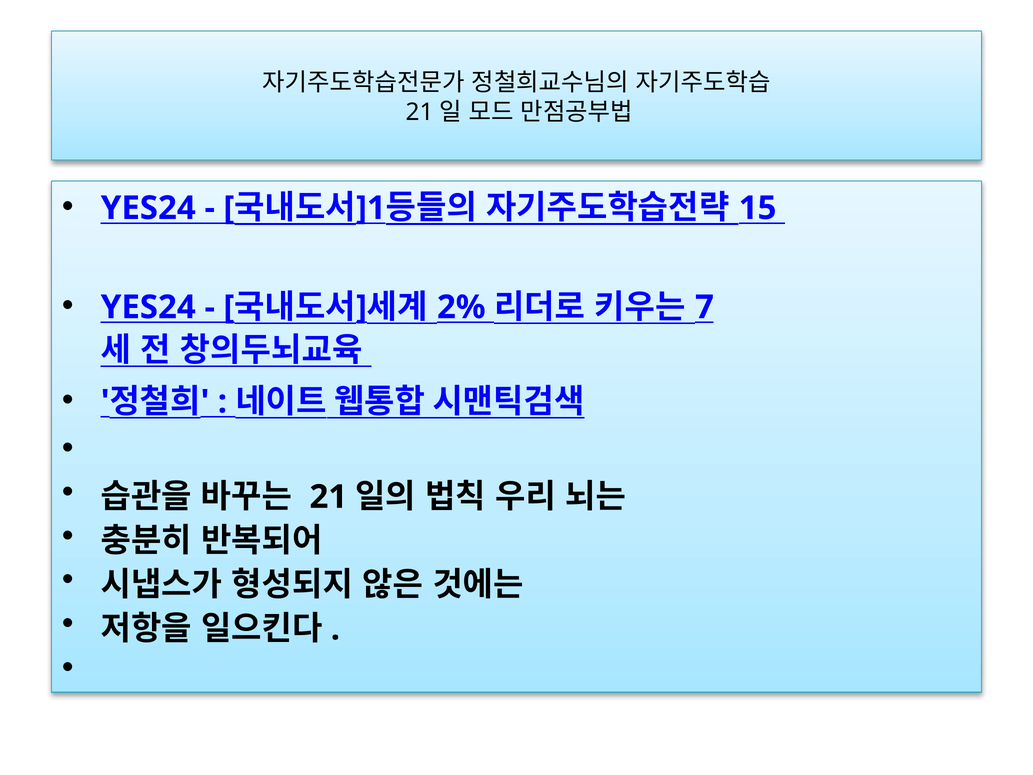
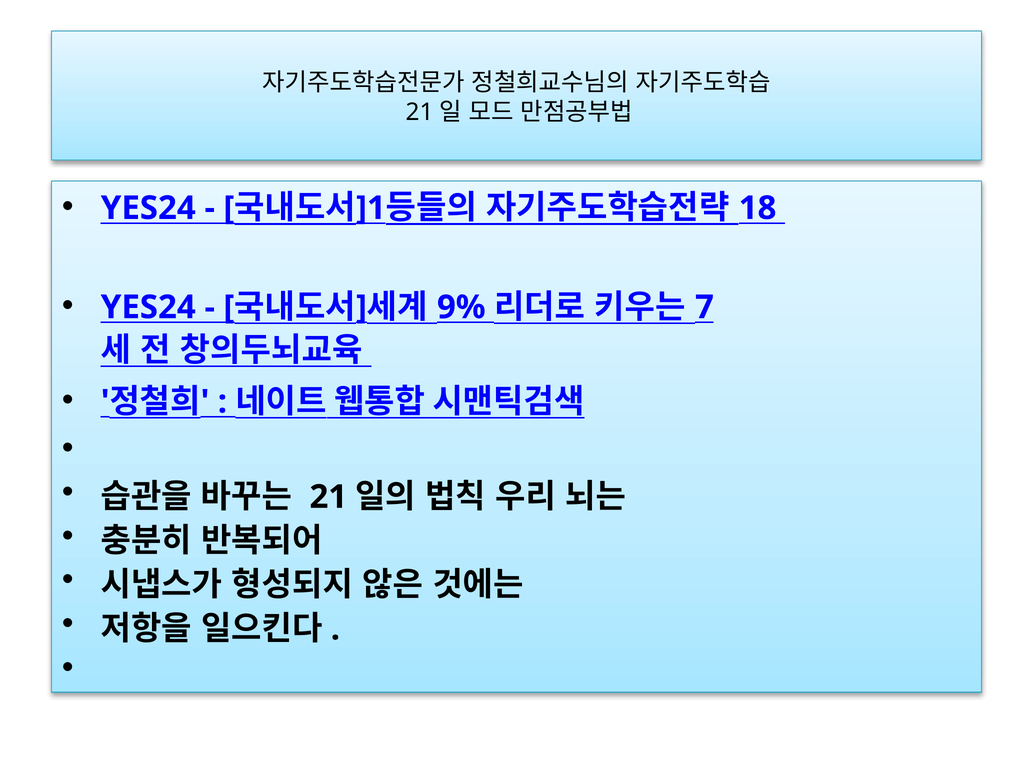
15: 15 -> 18
2%: 2% -> 9%
